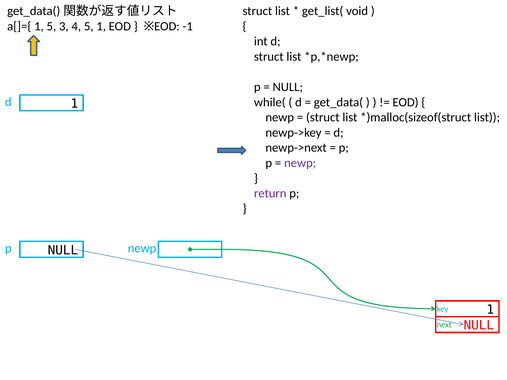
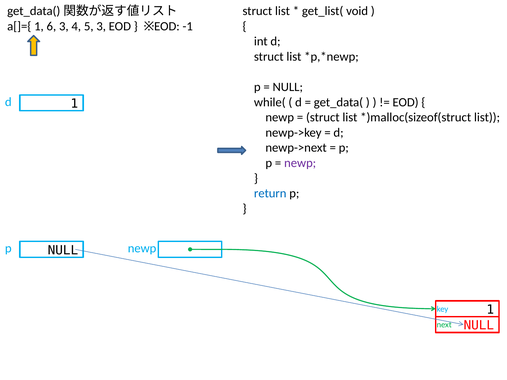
1 5: 5 -> 6
5 1: 1 -> 3
return colour: purple -> blue
